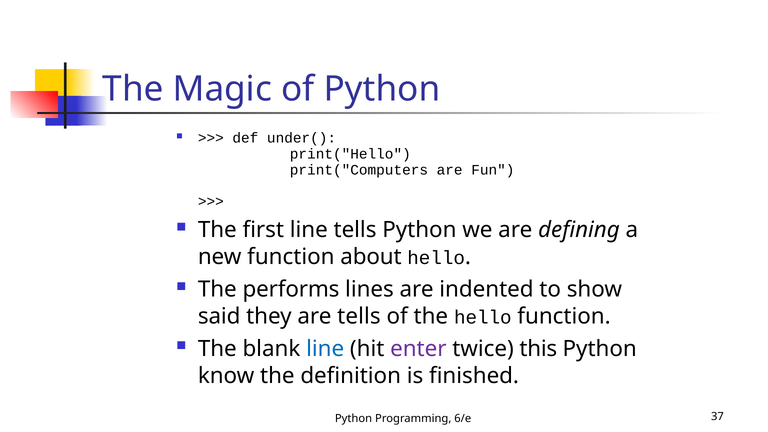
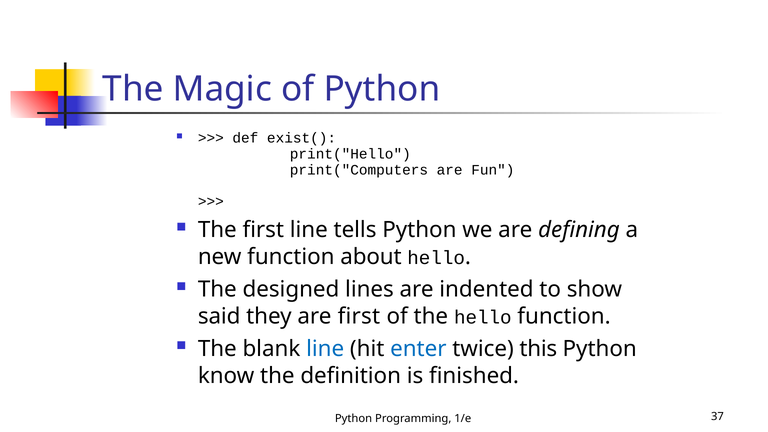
under(: under( -> exist(
performs: performs -> designed
are tells: tells -> first
enter colour: purple -> blue
6/e: 6/e -> 1/e
